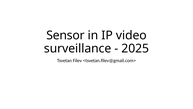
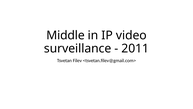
Sensor: Sensor -> Middle
2025: 2025 -> 2011
